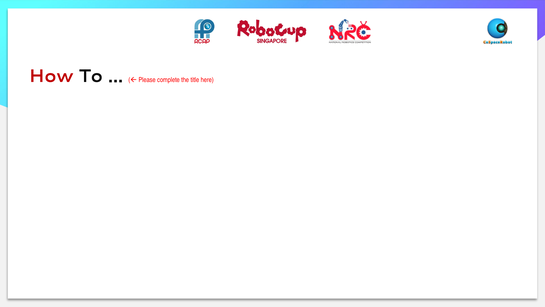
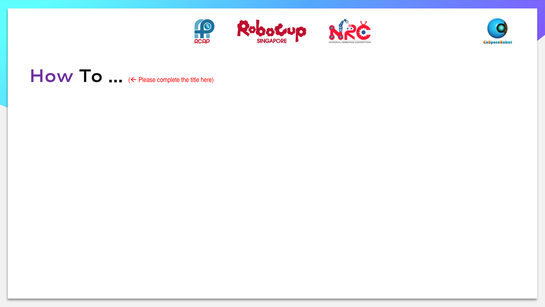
How colour: red -> purple
